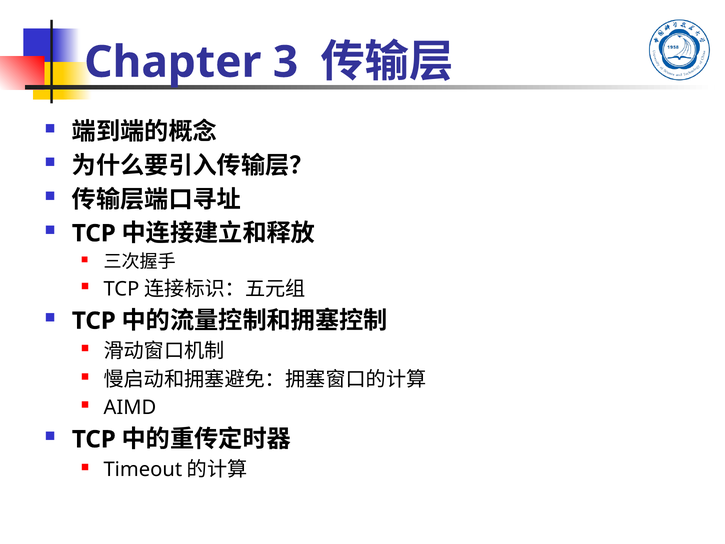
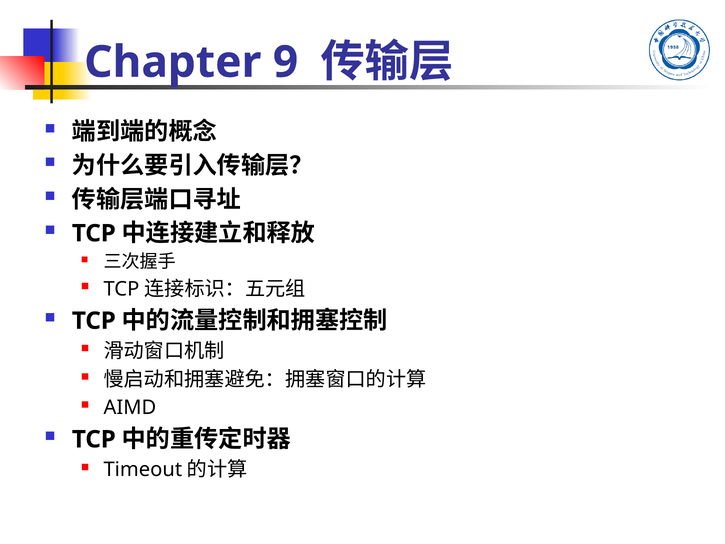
3: 3 -> 9
